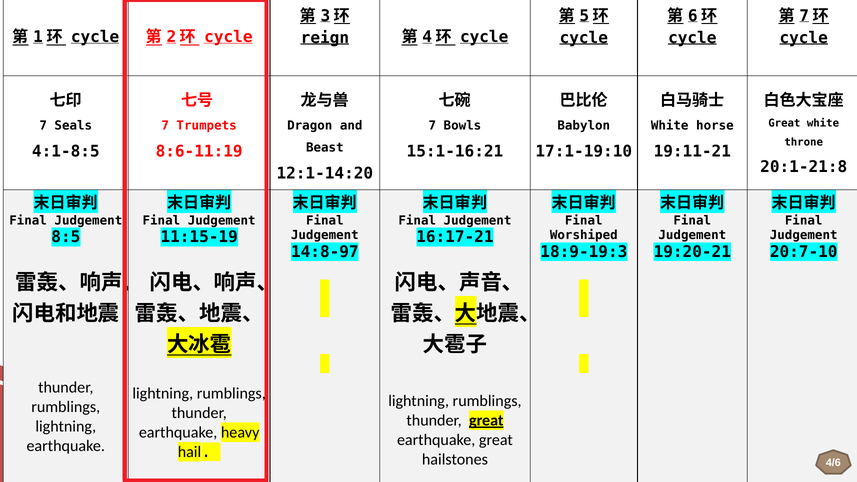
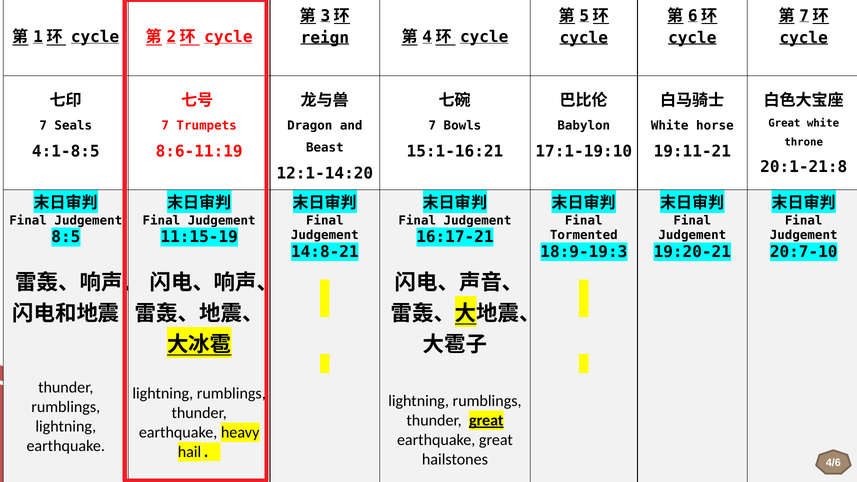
Worshiped: Worshiped -> Tormented
14:8-97: 14:8-97 -> 14:8-21
